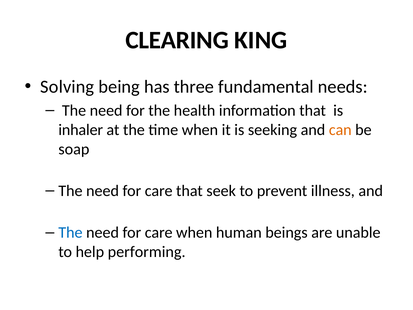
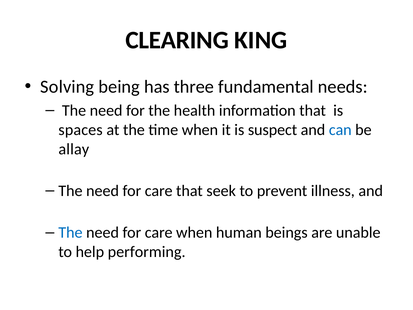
inhaler: inhaler -> spaces
seeking: seeking -> suspect
can colour: orange -> blue
soap: soap -> allay
